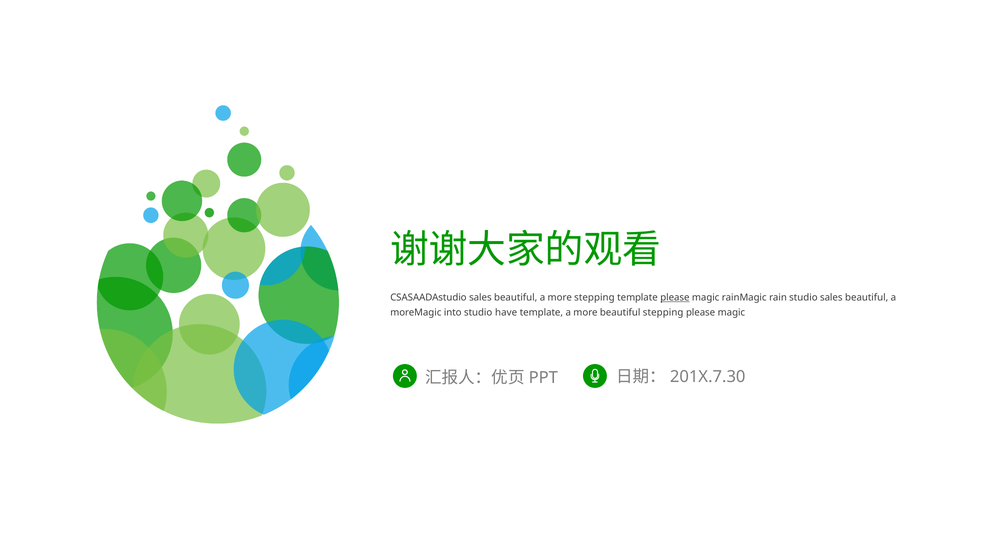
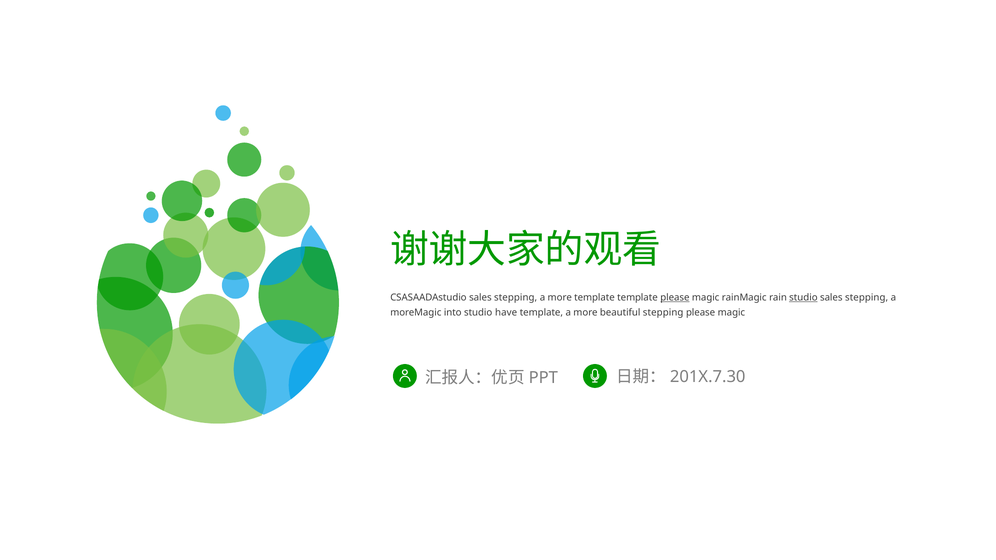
CSASAADAstudio sales beautiful: beautiful -> stepping
more stepping: stepping -> template
studio at (803, 298) underline: none -> present
beautiful at (867, 298): beautiful -> stepping
